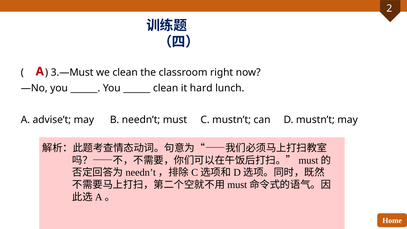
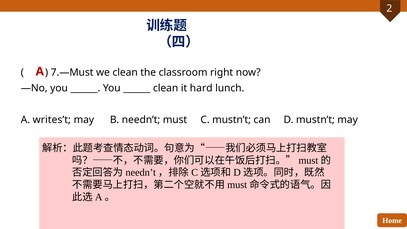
3.—Must: 3.—Must -> 7.—Must
advise’t: advise’t -> writes’t
